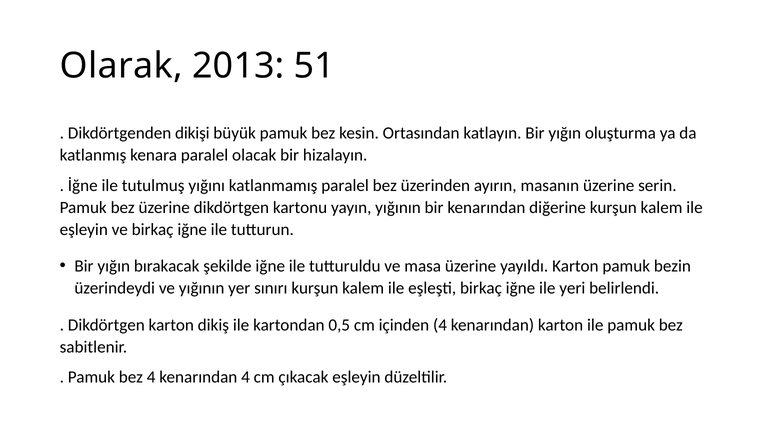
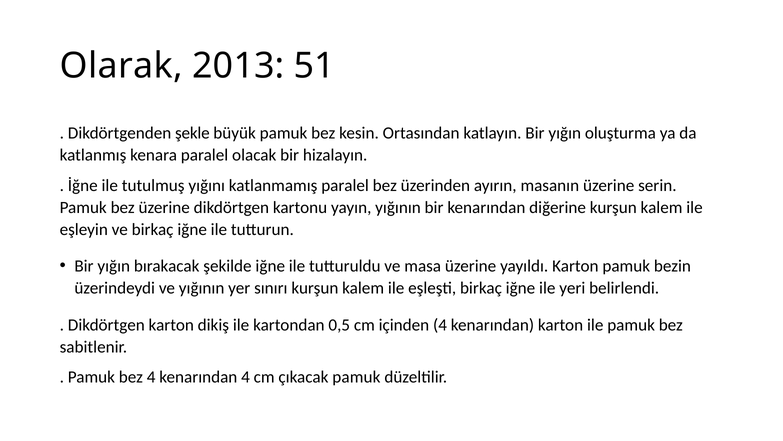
dikişi: dikişi -> şekle
çıkacak eşleyin: eşleyin -> pamuk
